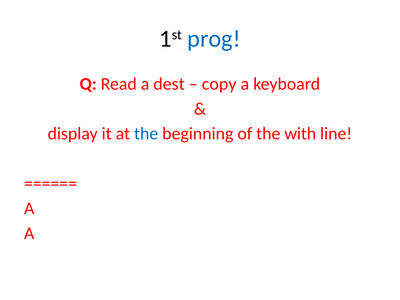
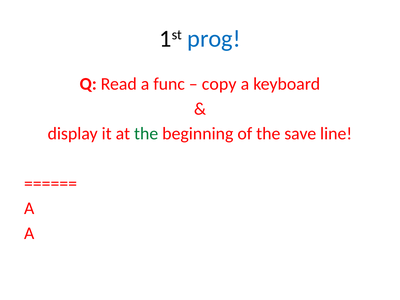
dest: dest -> func
the at (146, 134) colour: blue -> green
with: with -> save
